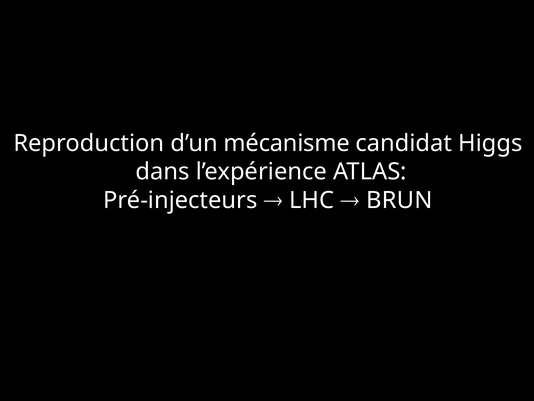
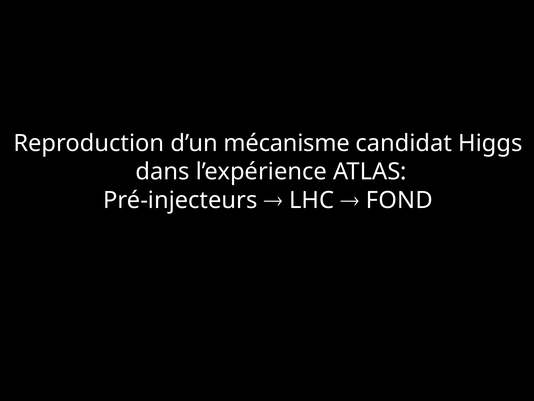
BRUN: BRUN -> FOND
